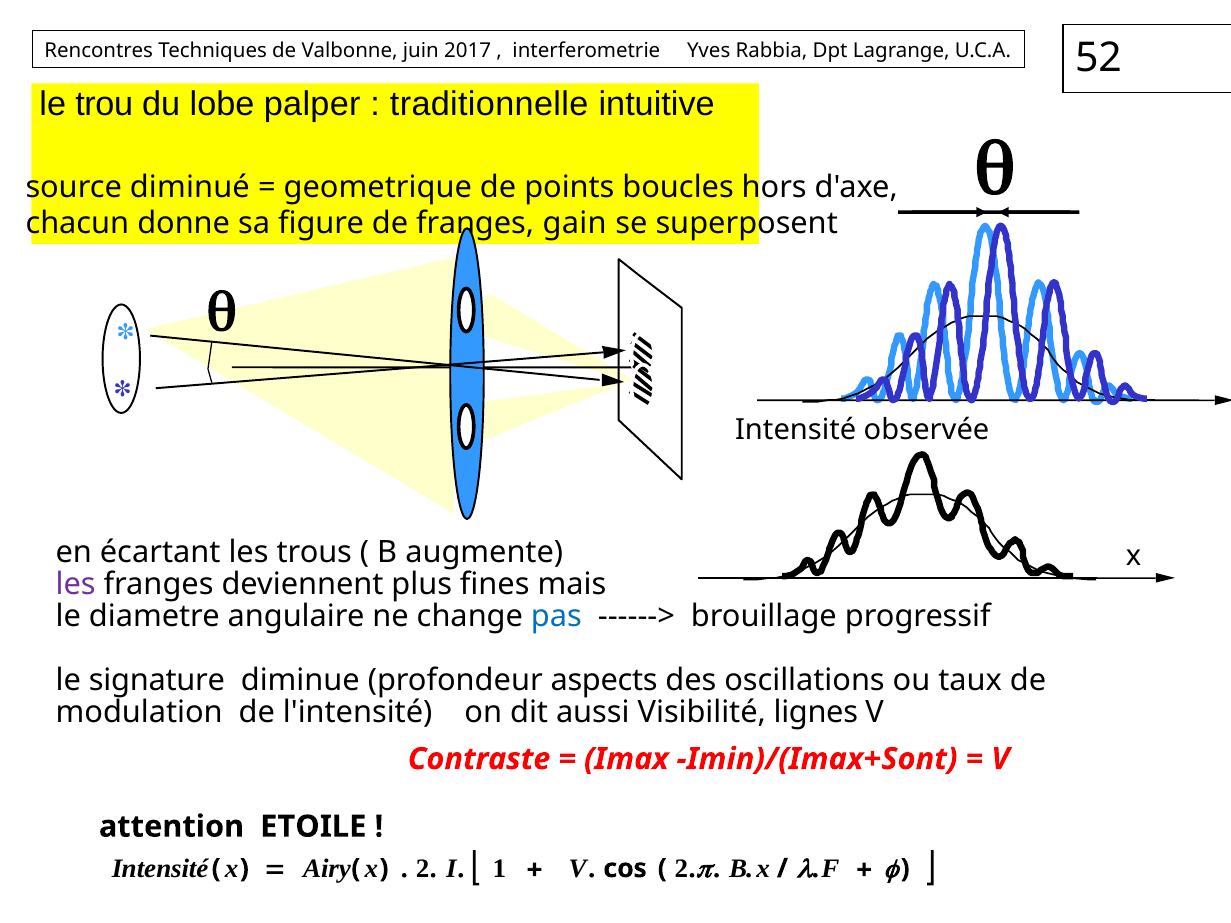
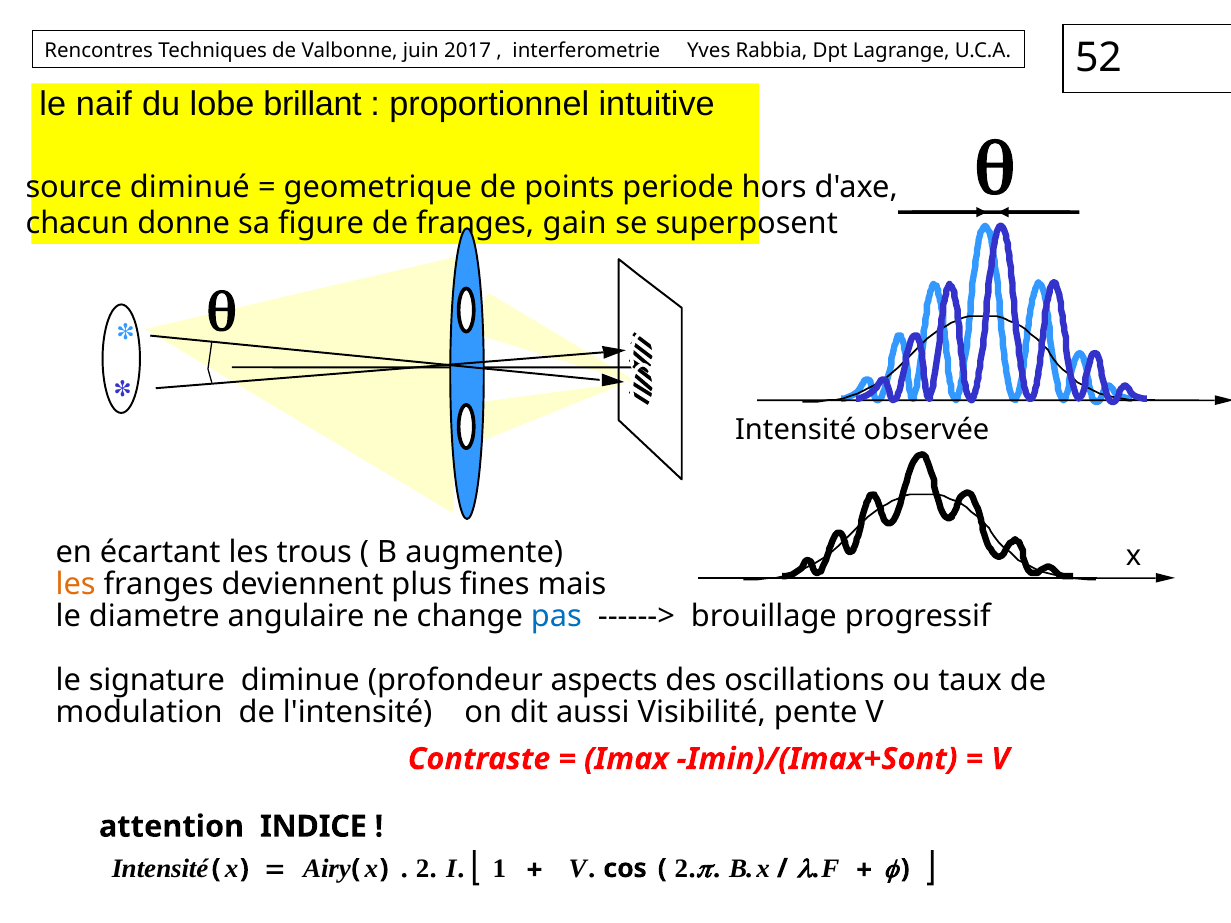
trou: trou -> naif
palper: palper -> brillant
traditionnelle: traditionnelle -> proportionnel
boucles: boucles -> periode
les at (76, 584) colour: purple -> orange
lignes: lignes -> pente
ETOILE: ETOILE -> INDICE
